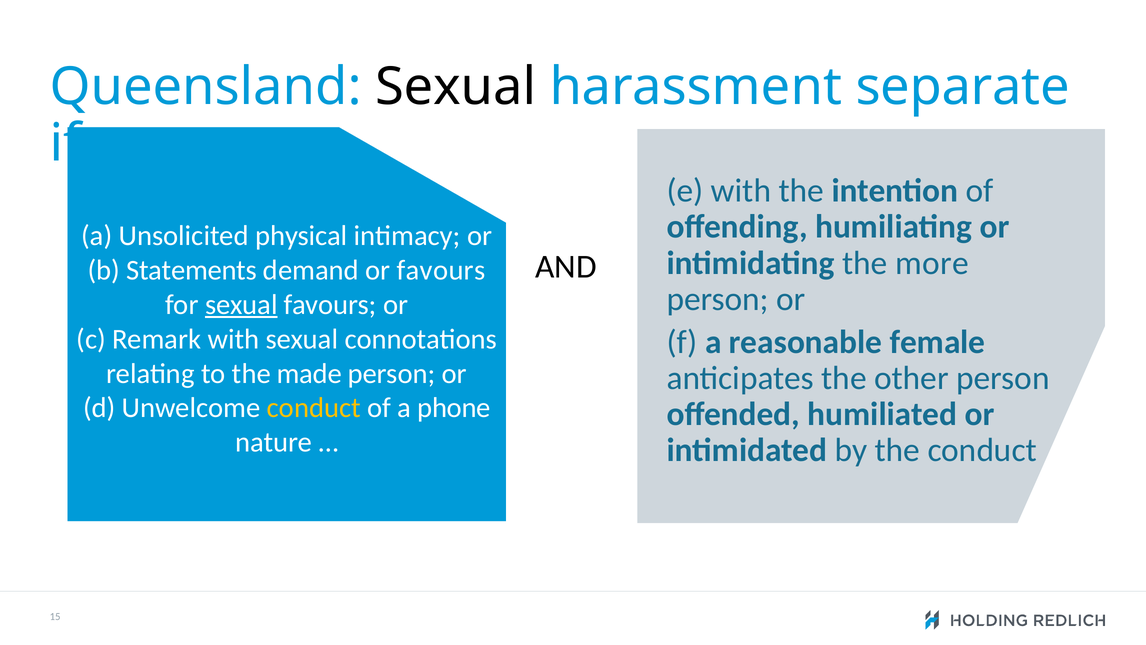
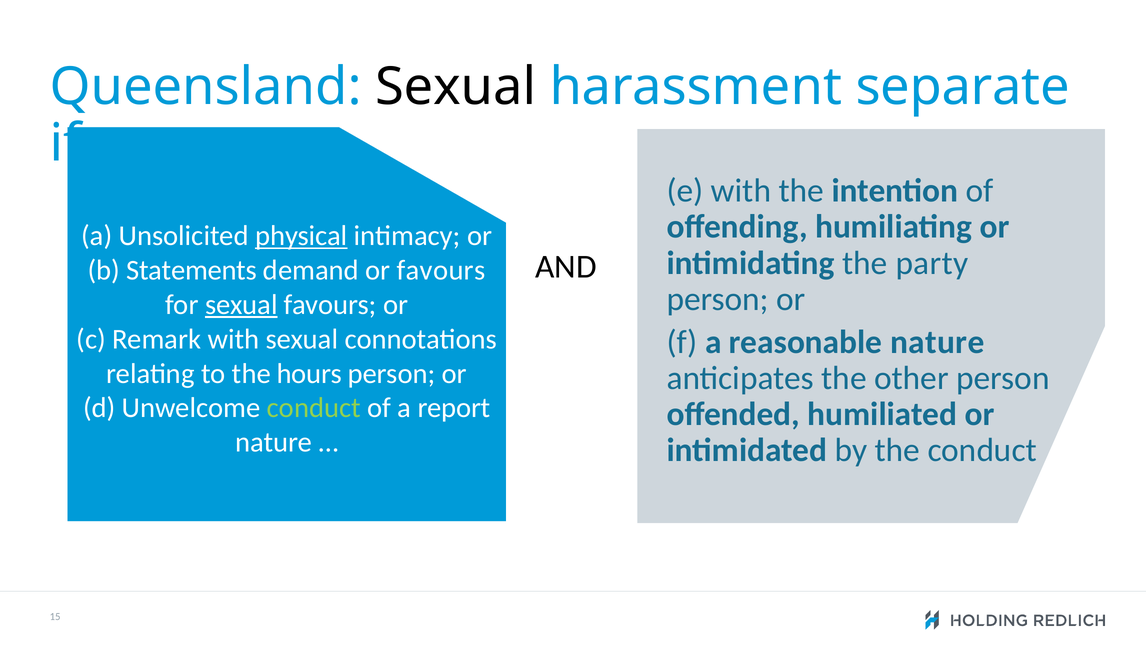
physical underline: none -> present
more: more -> party
reasonable female: female -> nature
made: made -> hours
conduct at (314, 408) colour: yellow -> light green
phone: phone -> report
